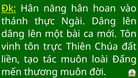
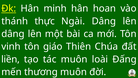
năng: năng -> minh
trực: trực -> giáo
